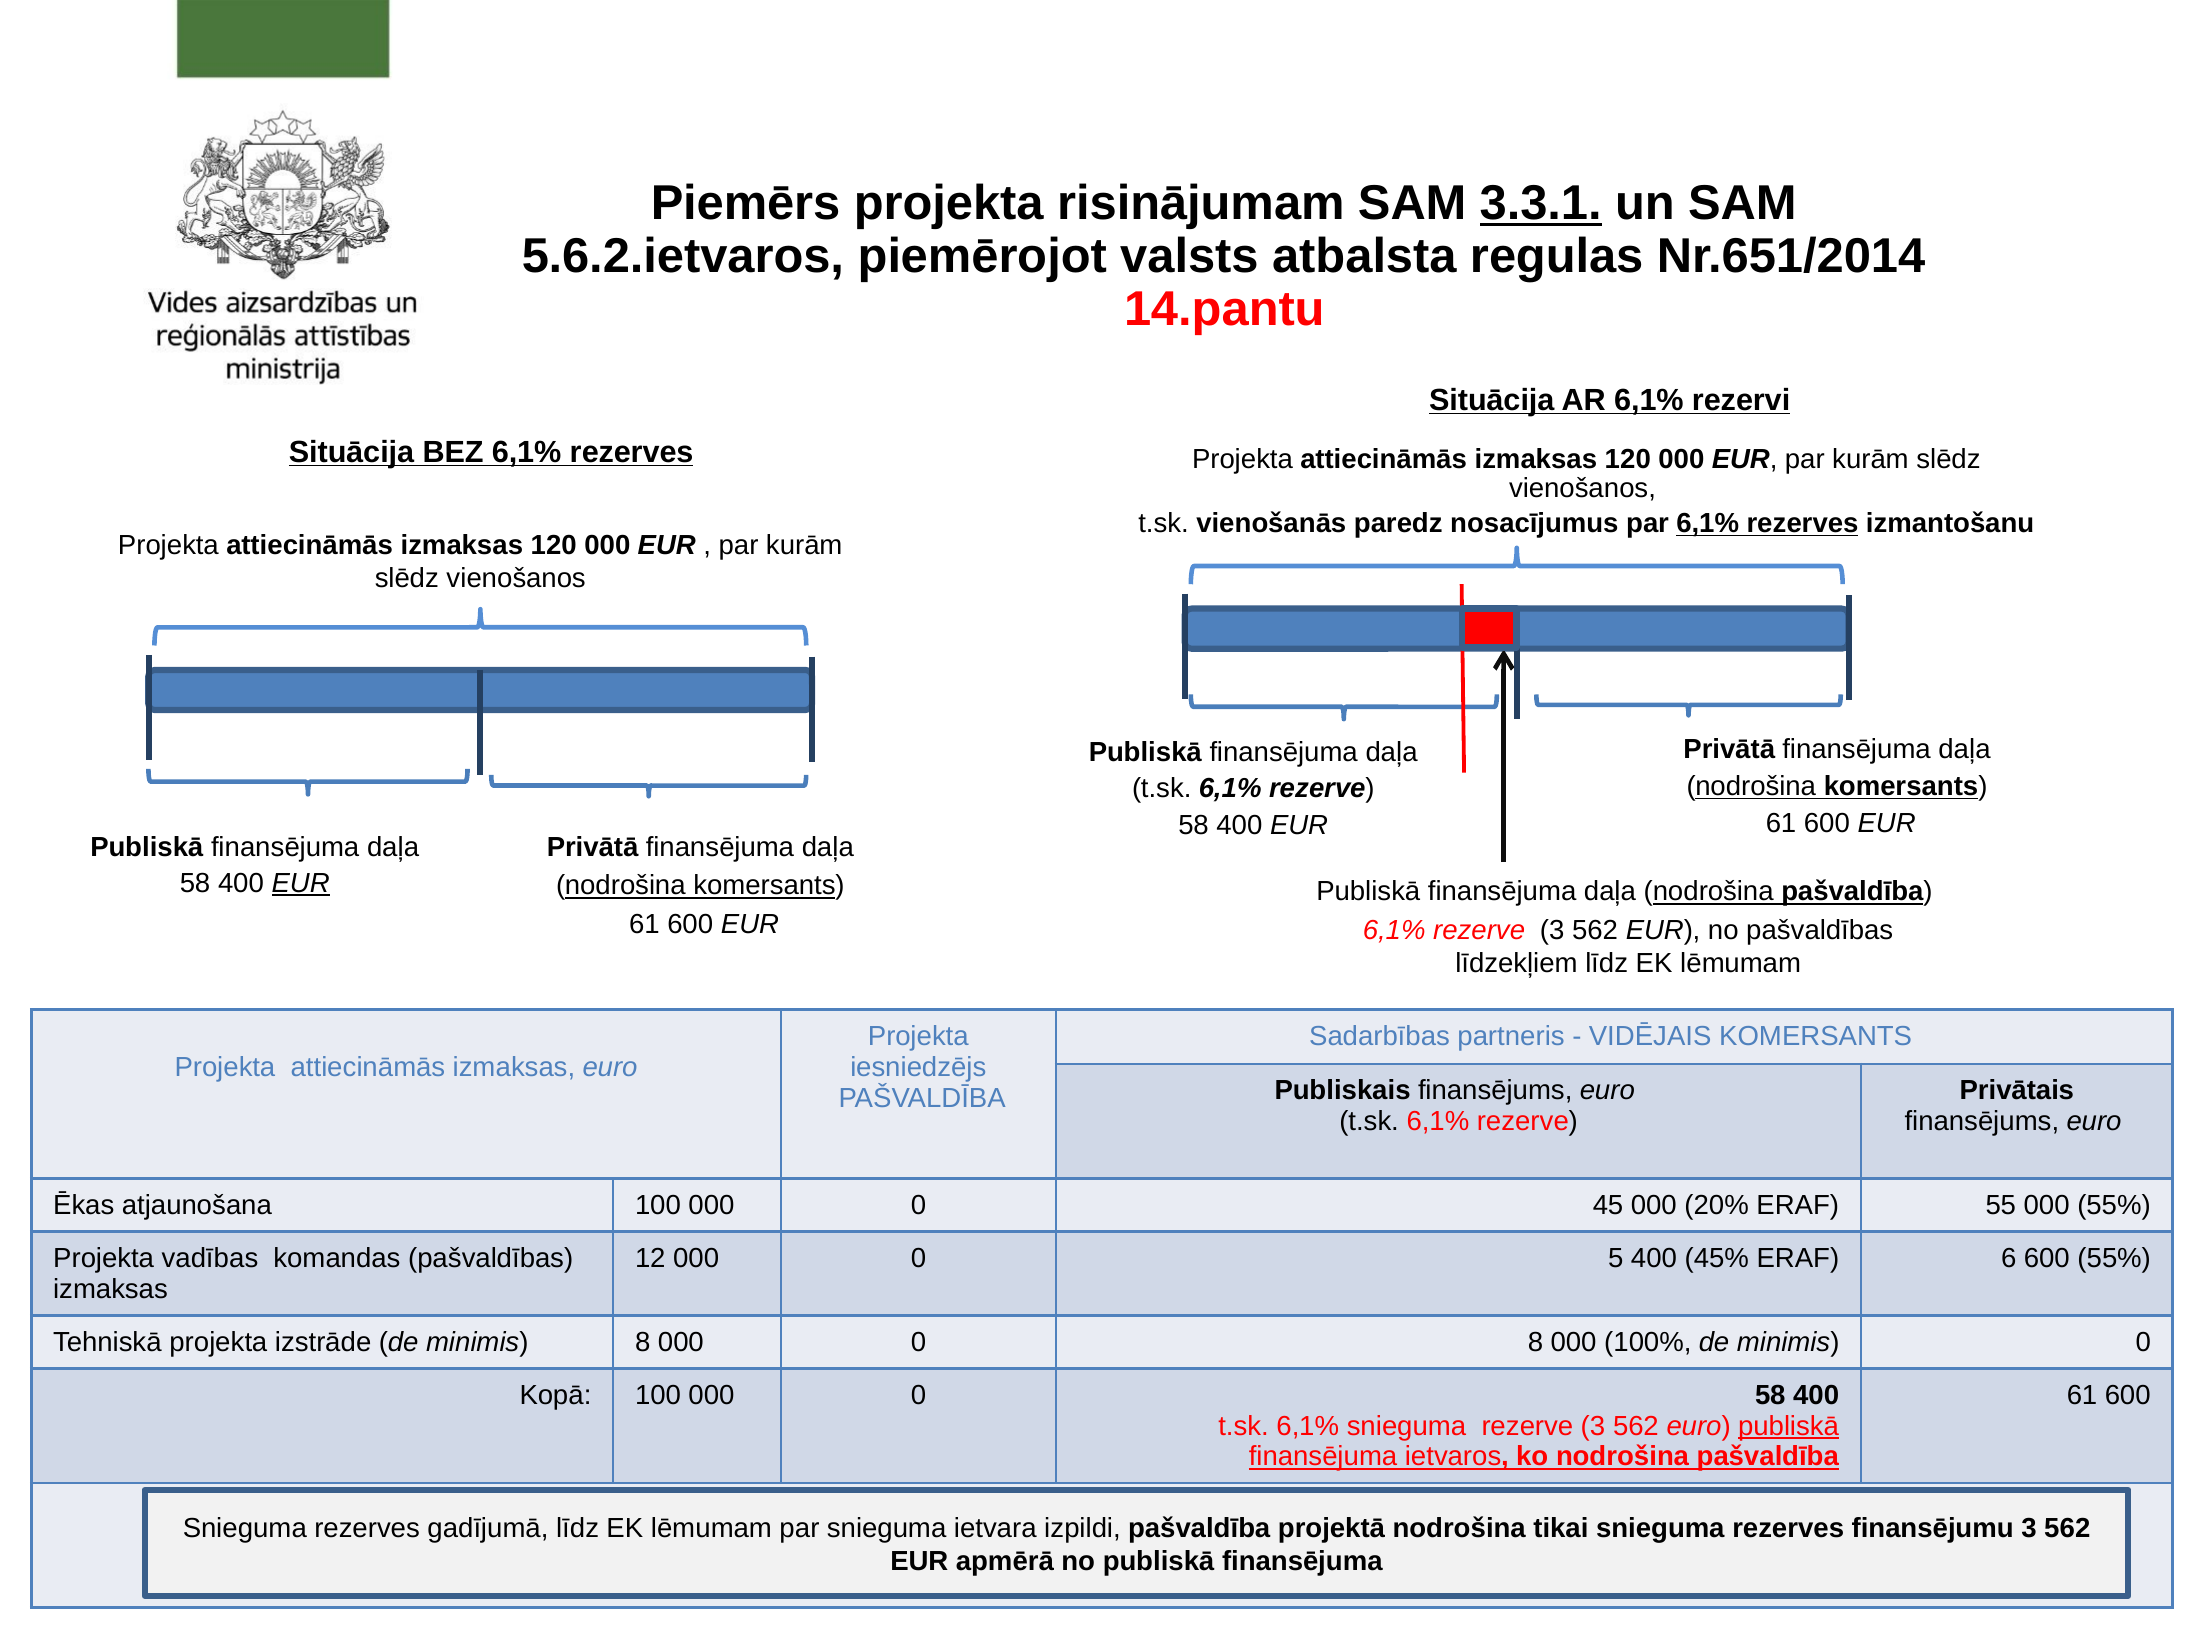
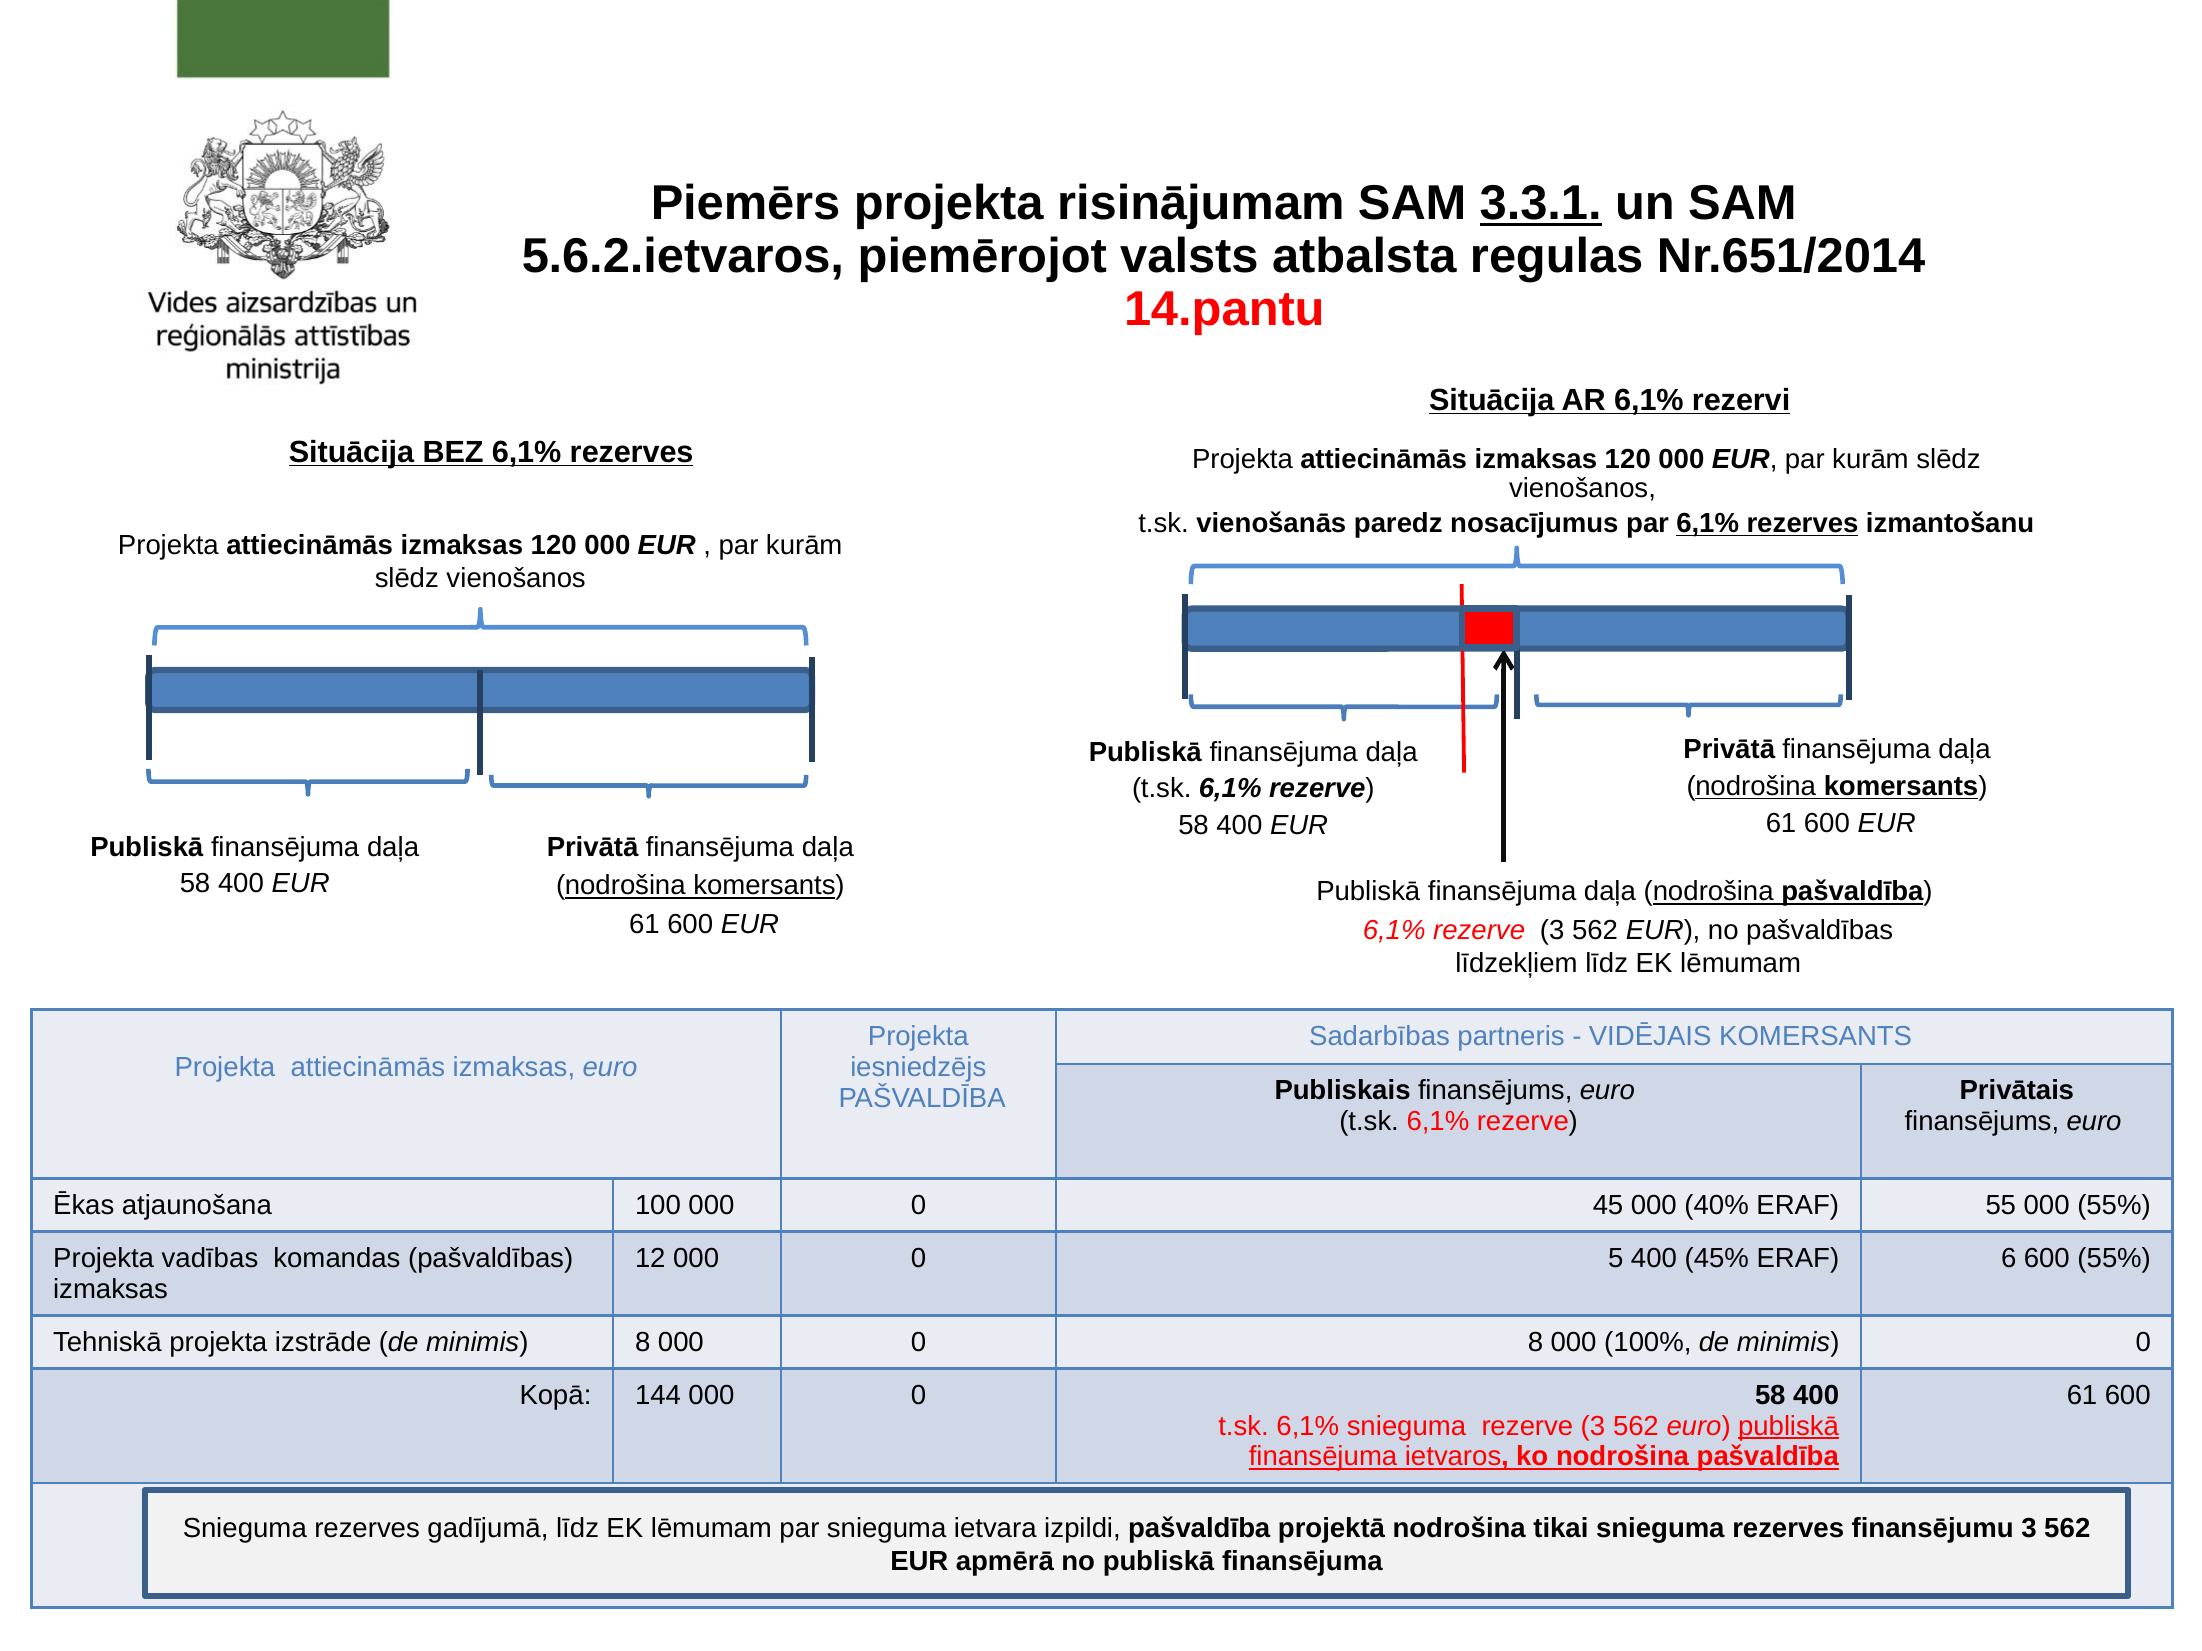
EUR at (301, 884) underline: present -> none
20%: 20% -> 40%
Kopā 100: 100 -> 144
